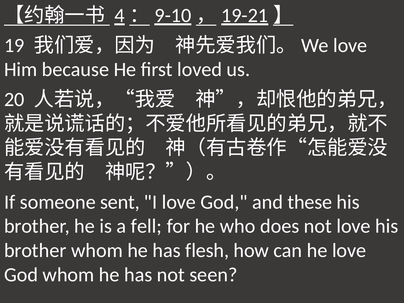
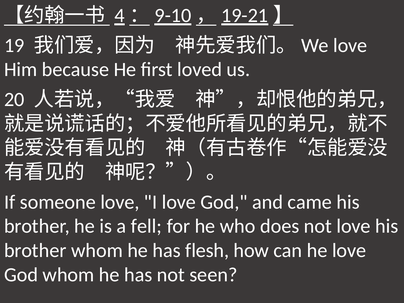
someone sent: sent -> love
these: these -> came
